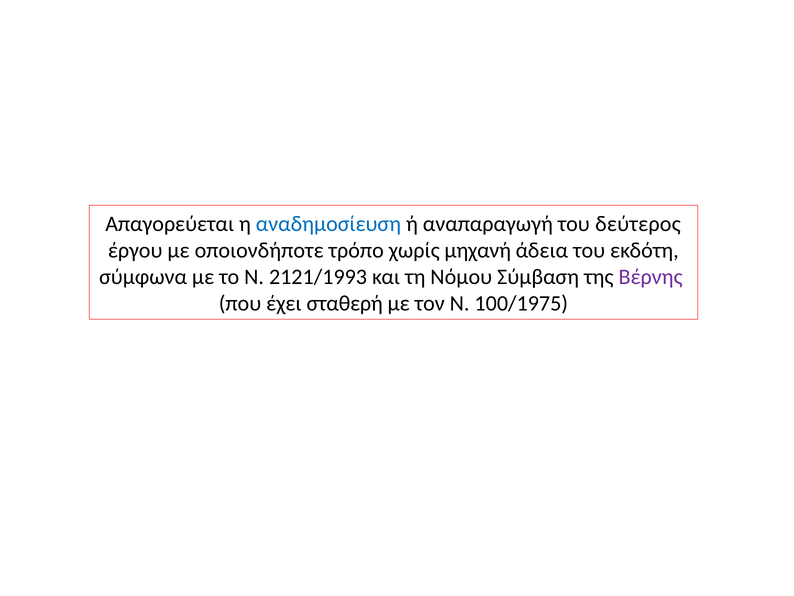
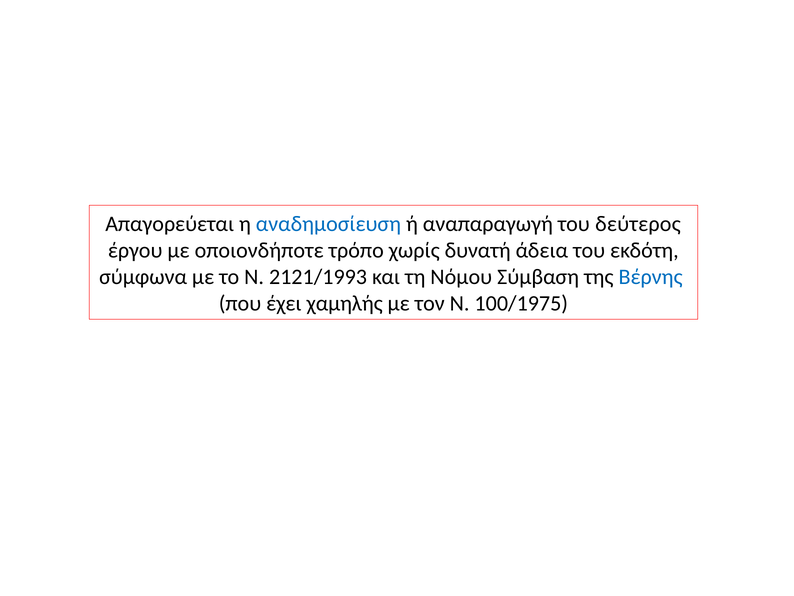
μηχανή: μηχανή -> δυνατή
Βέρνης colour: purple -> blue
σταθερή: σταθερή -> χαμηλής
